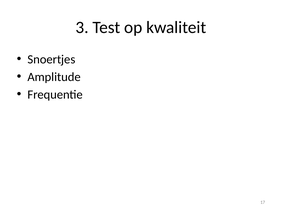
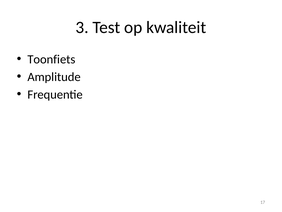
Snoertjes: Snoertjes -> Toonfiets
